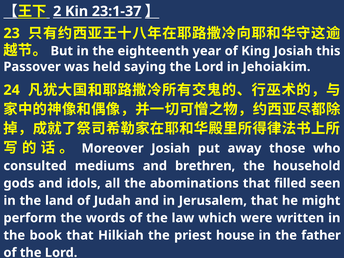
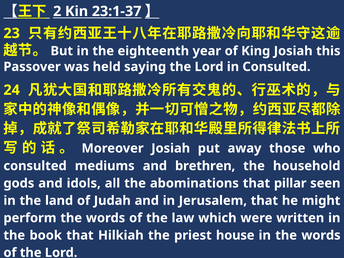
in Jehoiakim: Jehoiakim -> Consulted
filled: filled -> pillar
in the father: father -> words
